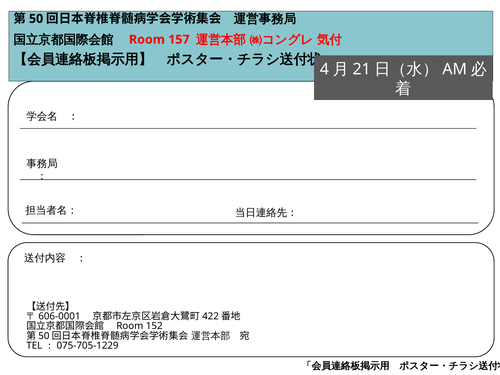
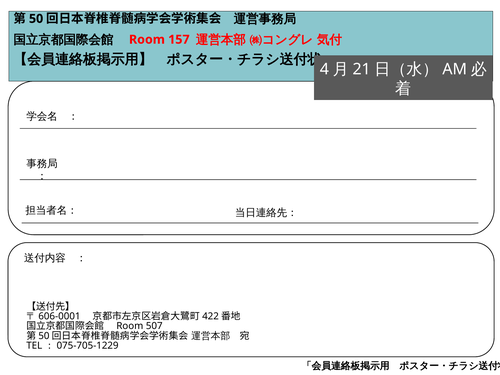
152: 152 -> 507
